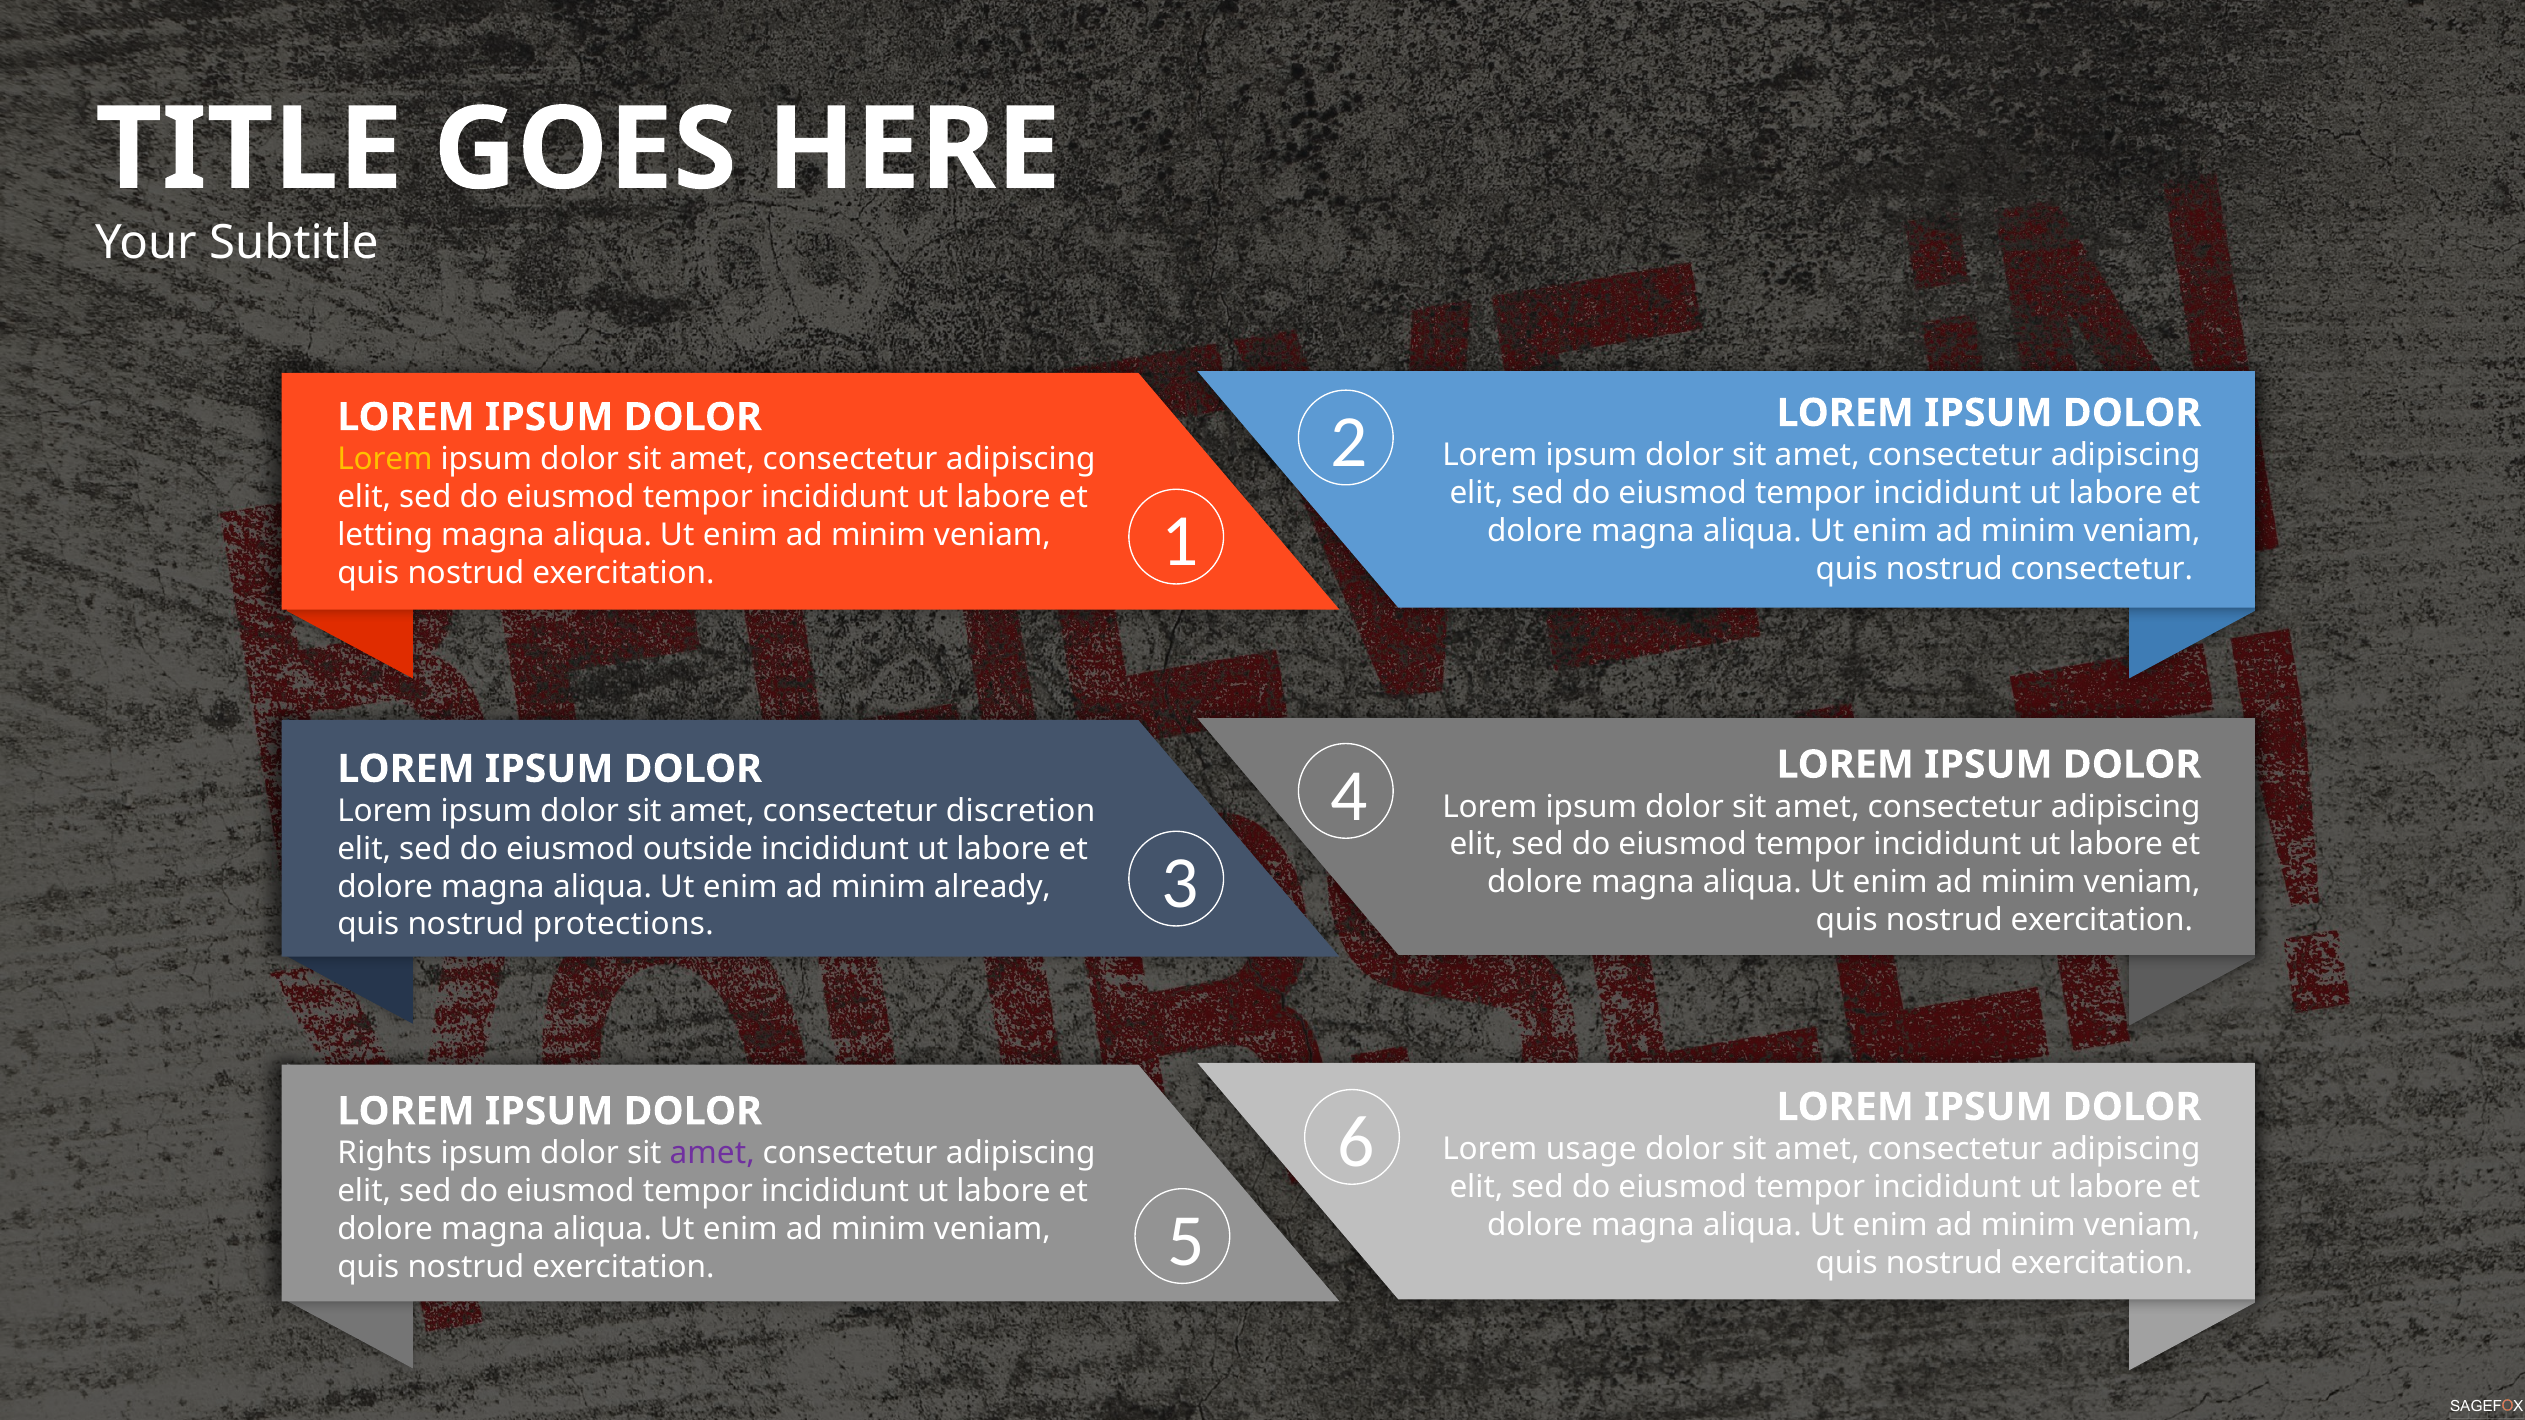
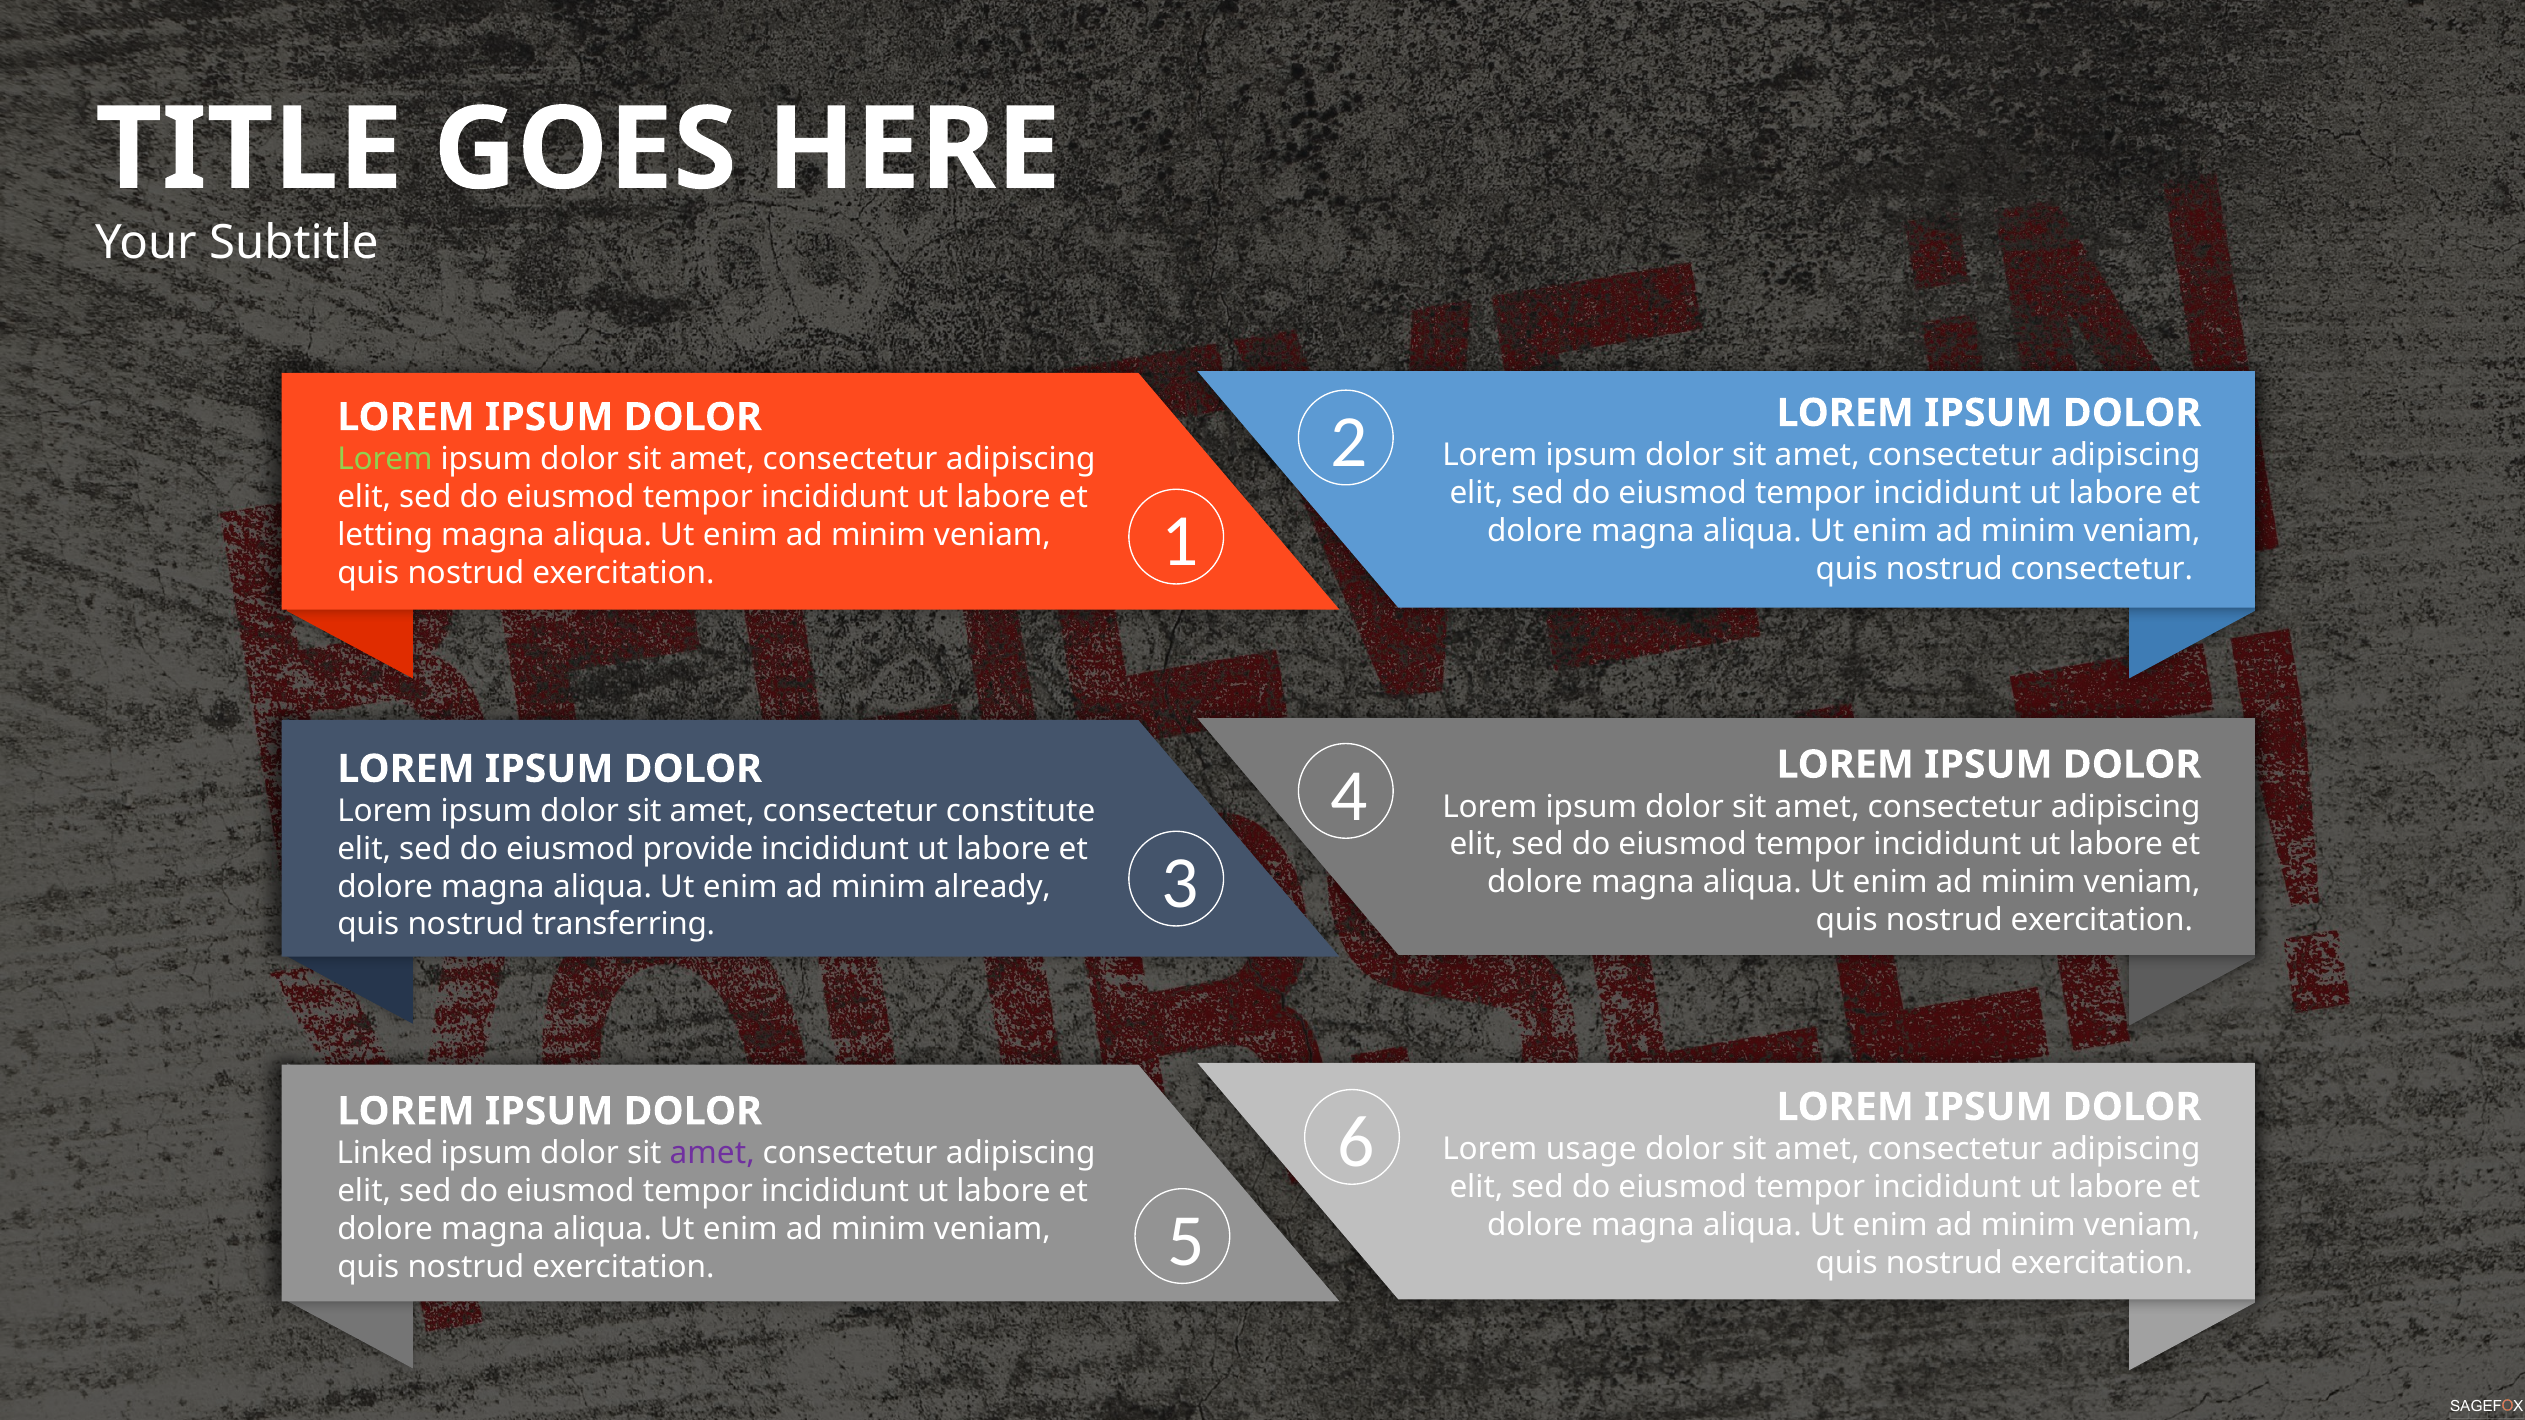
Lorem at (385, 459) colour: yellow -> light green
discretion: discretion -> constitute
outside: outside -> provide
protections: protections -> transferring
Rights: Rights -> Linked
